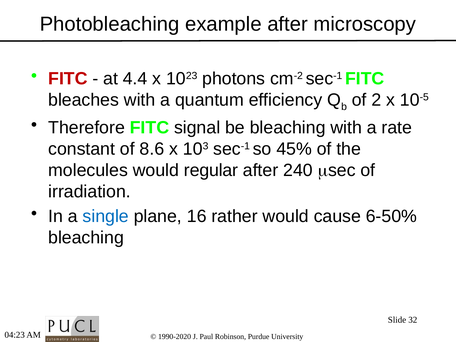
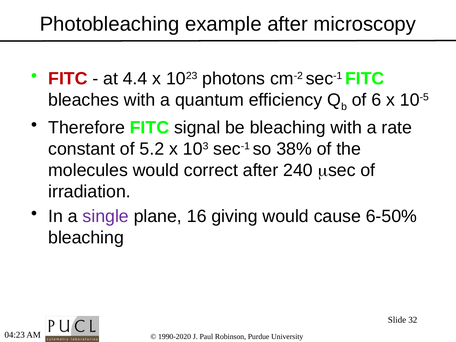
2: 2 -> 6
8.6: 8.6 -> 5.2
45%: 45% -> 38%
regular: regular -> correct
single colour: blue -> purple
rather: rather -> giving
